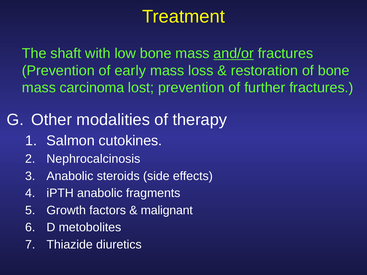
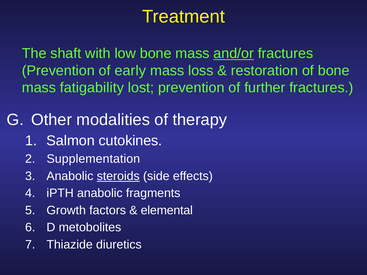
carcinoma: carcinoma -> fatigability
Nephrocalcinosis: Nephrocalcinosis -> Supplementation
steroids underline: none -> present
malignant: malignant -> elemental
